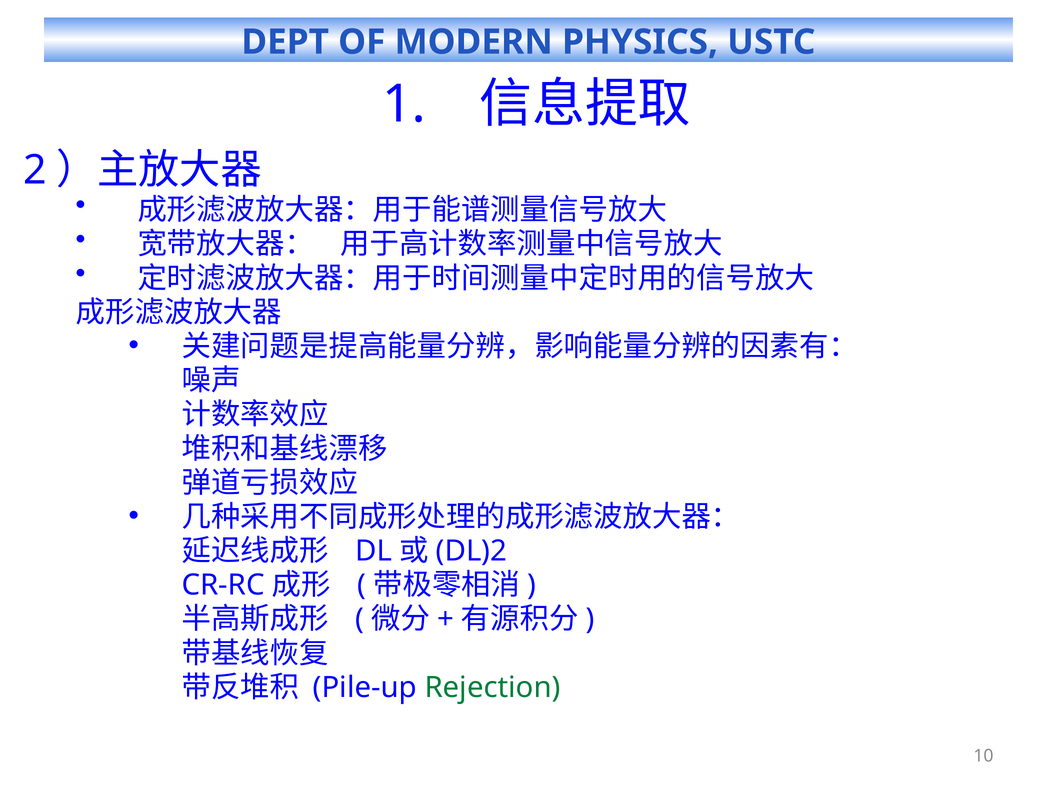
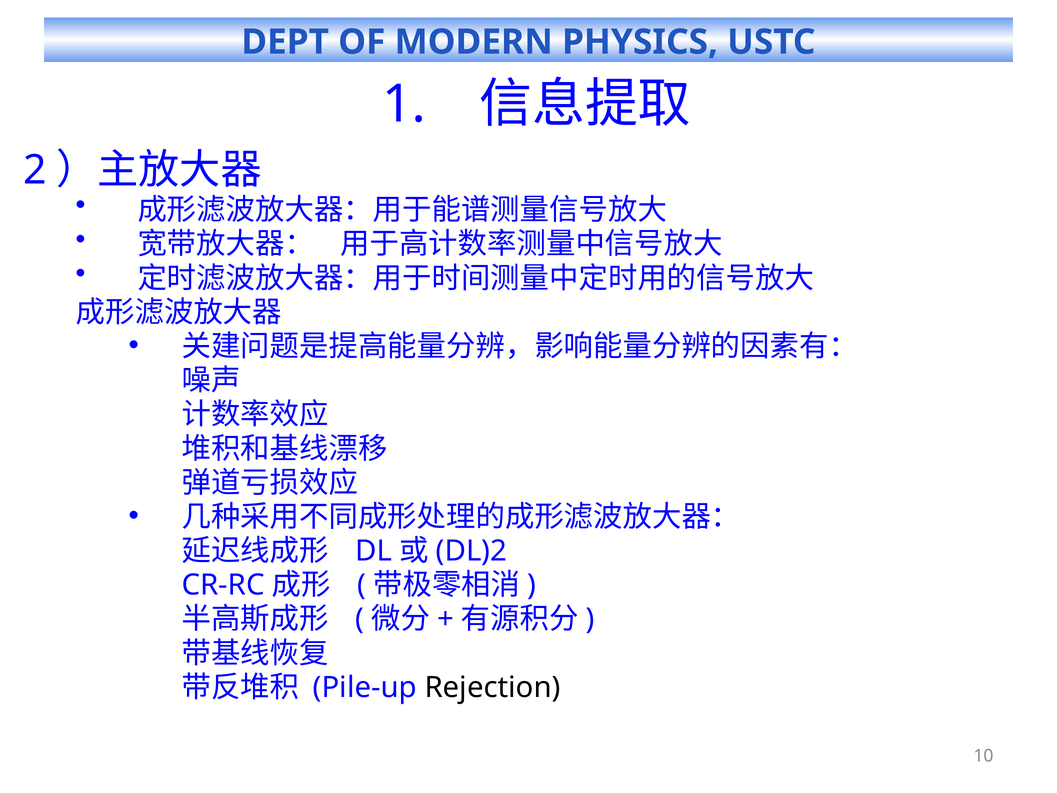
Rejection colour: green -> black
